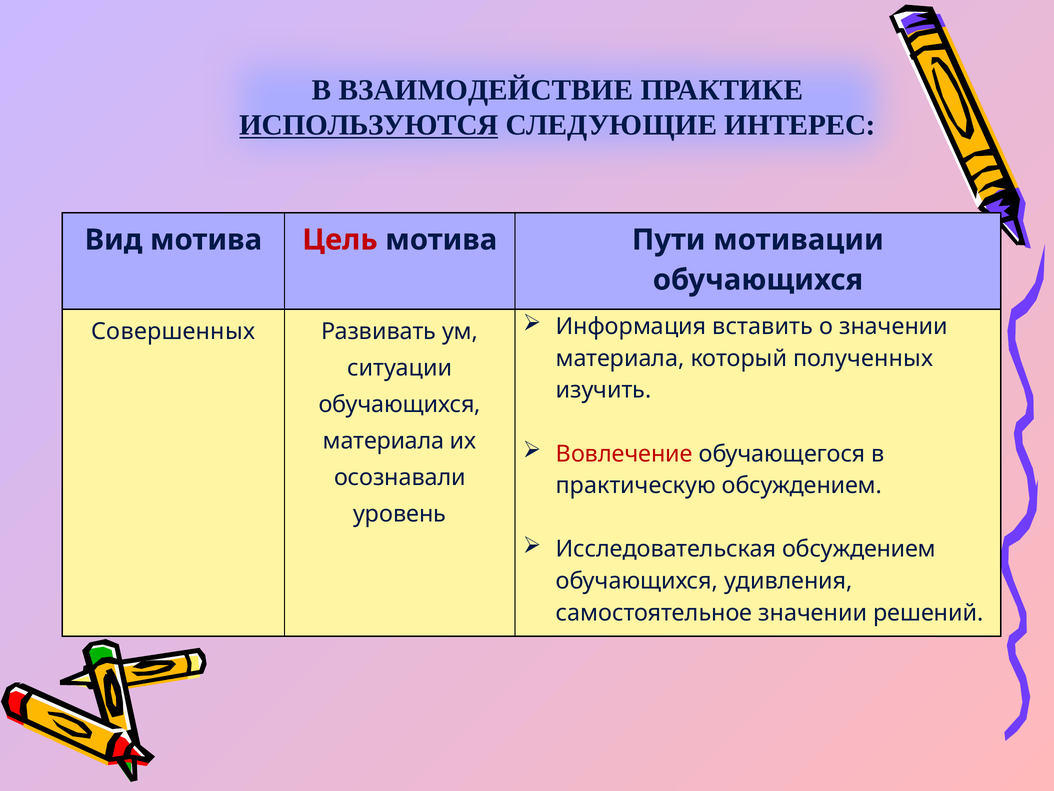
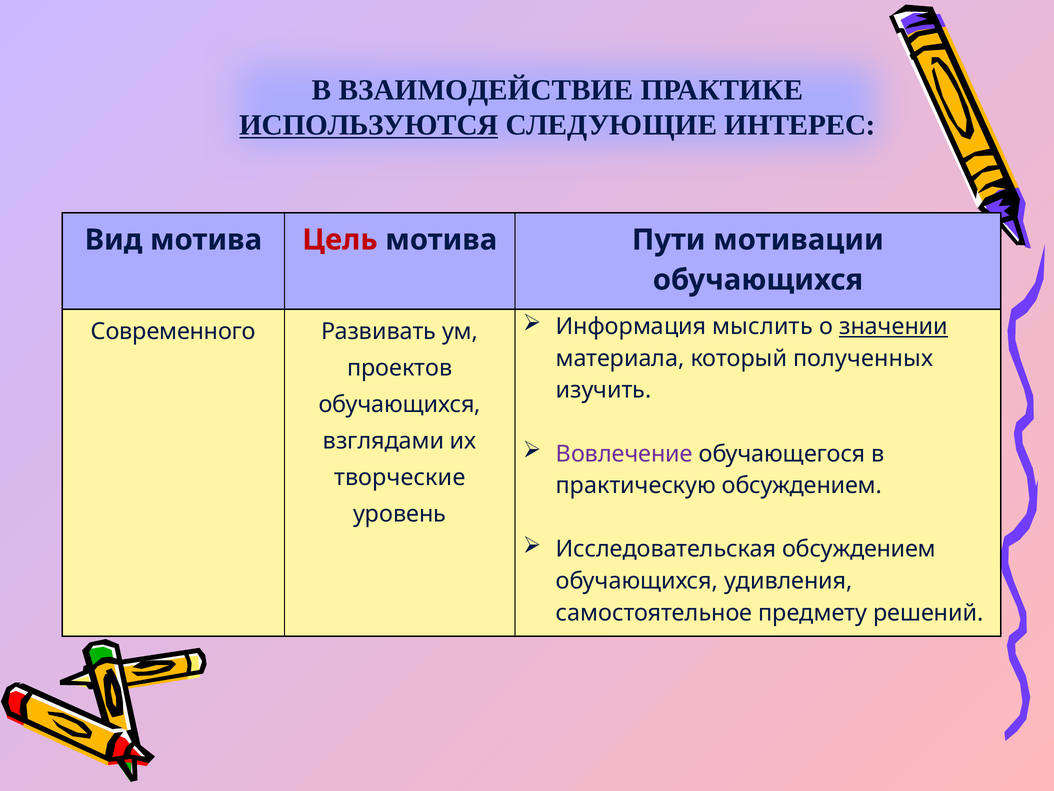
вставить: вставить -> мыслить
значении at (894, 326) underline: none -> present
Совершенных: Совершенных -> Современного
ситуации: ситуации -> проектов
материала at (384, 441): материала -> взглядами
Вовлечение colour: red -> purple
осознавали: осознавали -> творческие
самостоятельное значении: значении -> предмету
